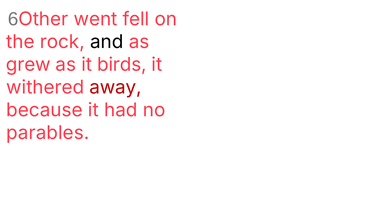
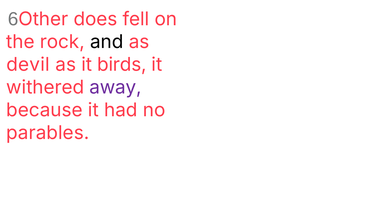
went: went -> does
grew: grew -> devil
away colour: red -> purple
